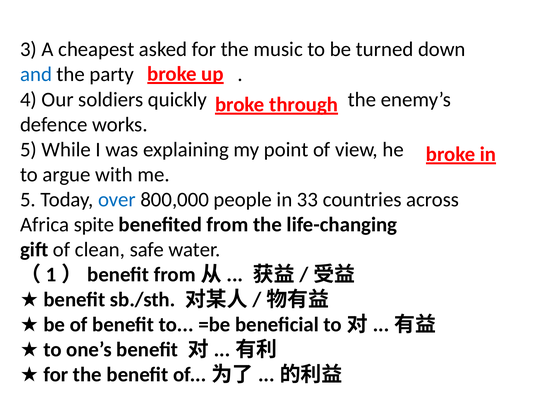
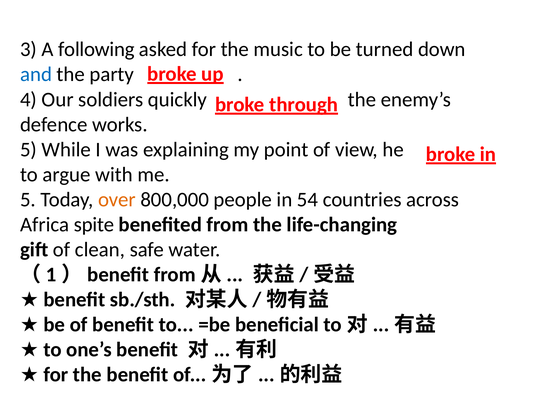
cheapest: cheapest -> following
over colour: blue -> orange
33: 33 -> 54
